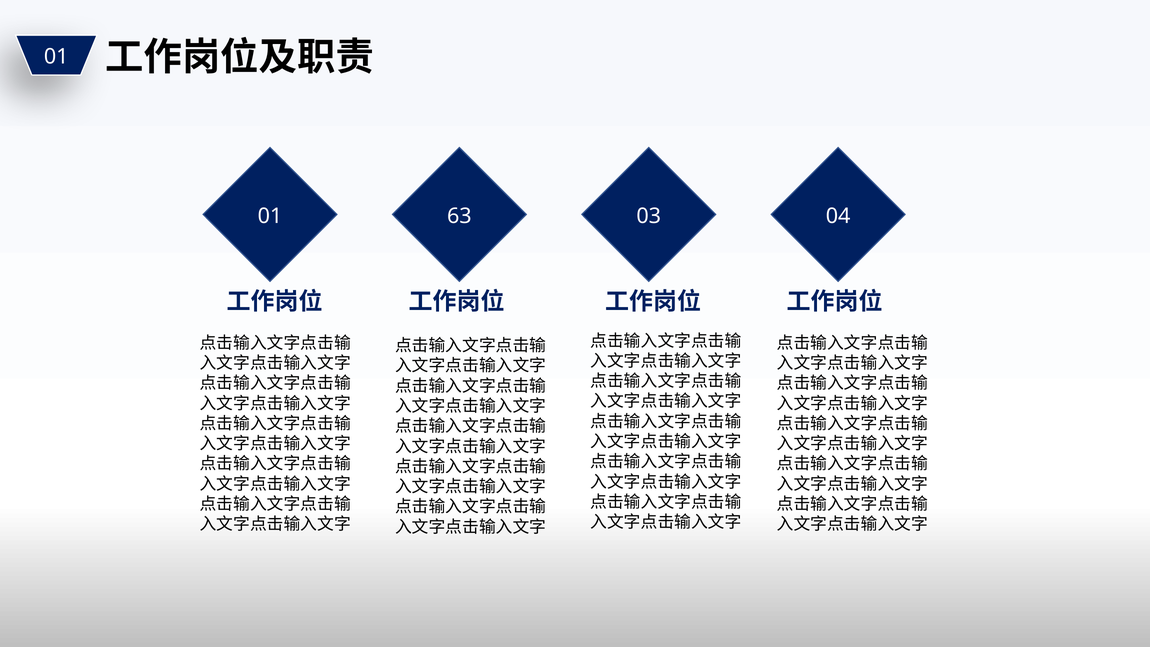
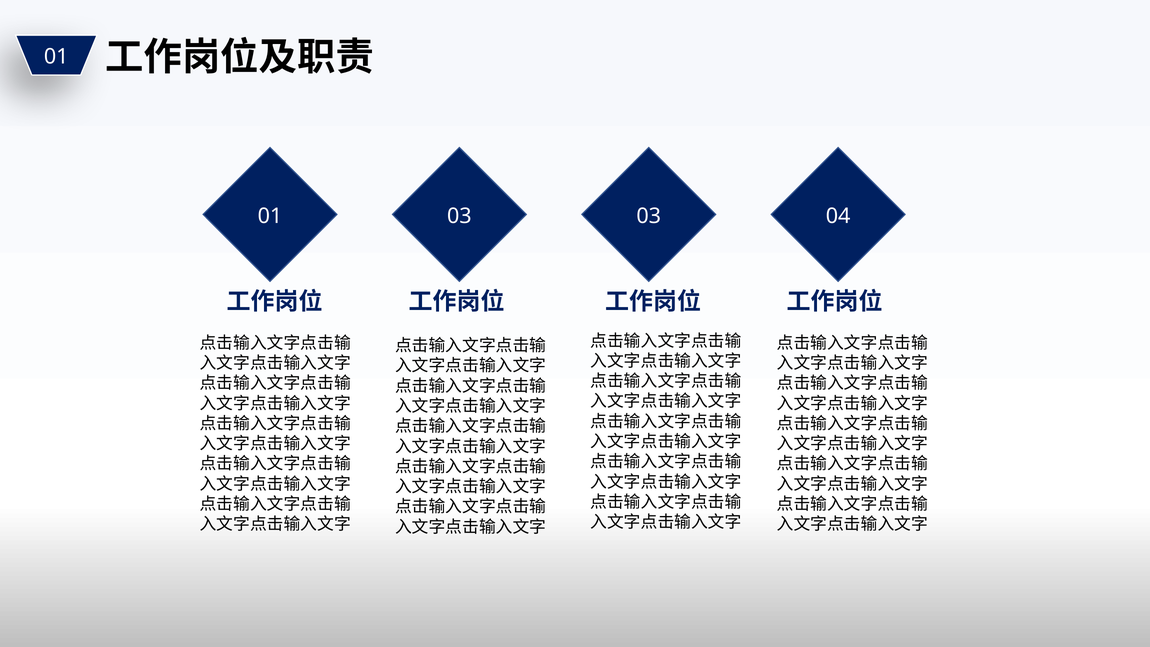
01 63: 63 -> 03
